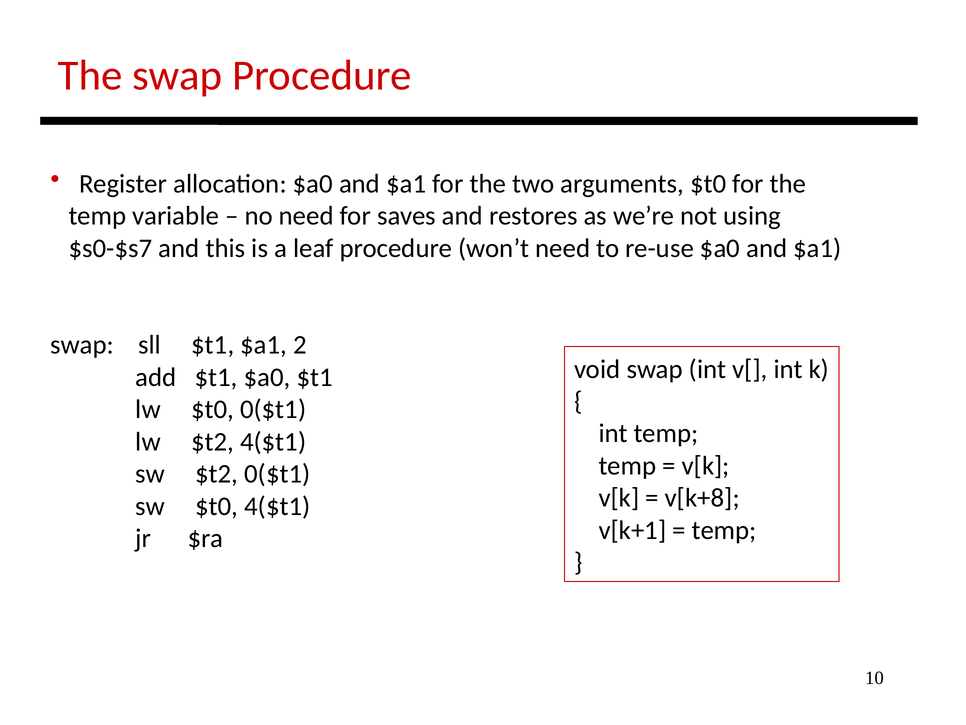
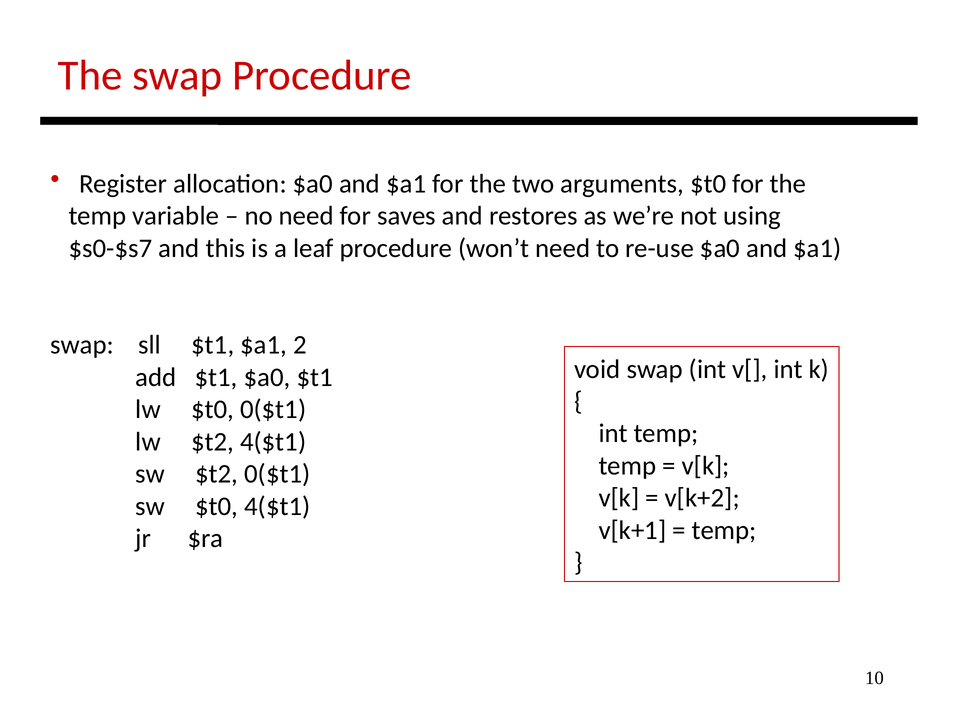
v[k+8: v[k+8 -> v[k+2
